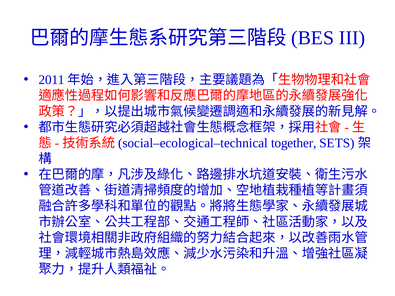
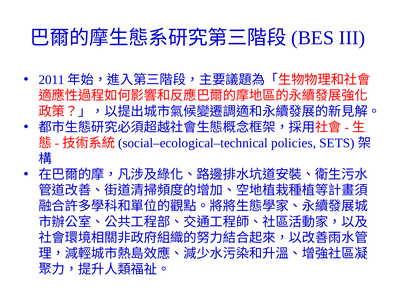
together: together -> policies
